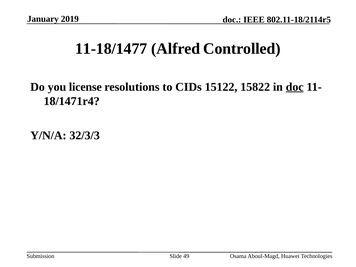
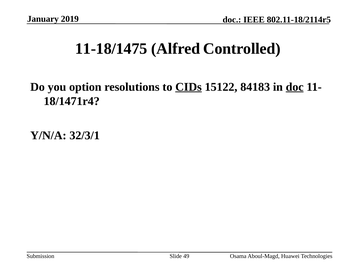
11-18/1477: 11-18/1477 -> 11-18/1475
license: license -> option
CIDs underline: none -> present
15822: 15822 -> 84183
32/3/3: 32/3/3 -> 32/3/1
